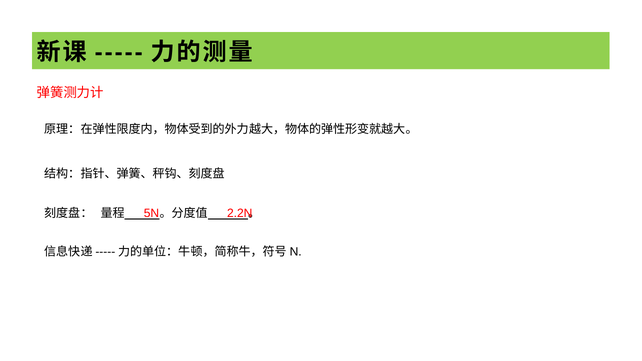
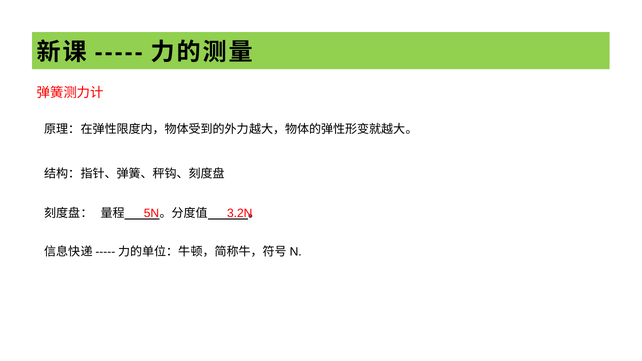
2.2N: 2.2N -> 3.2N
